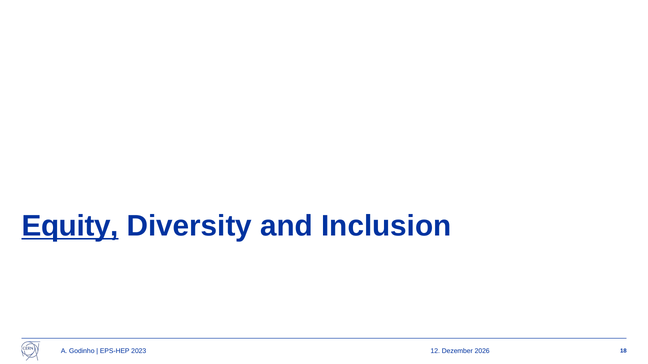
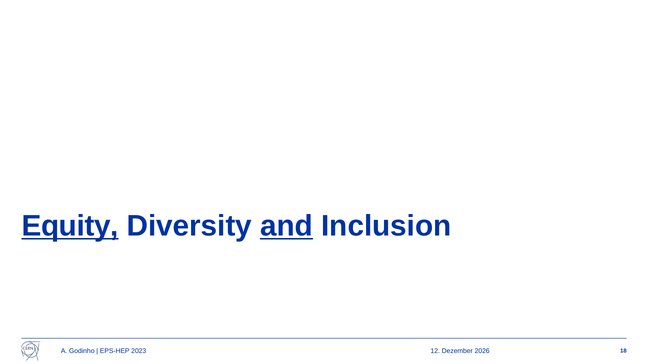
and underline: none -> present
